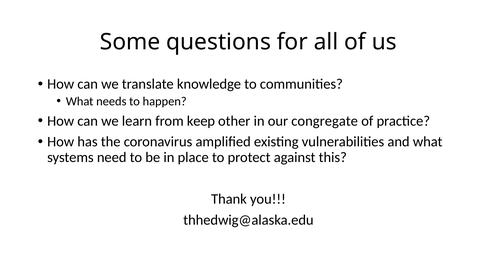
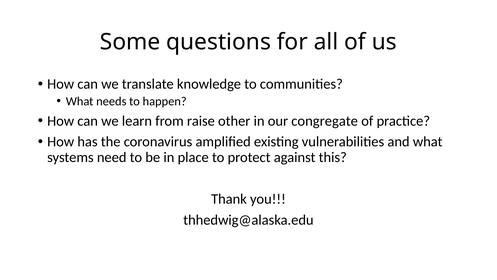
keep: keep -> raise
